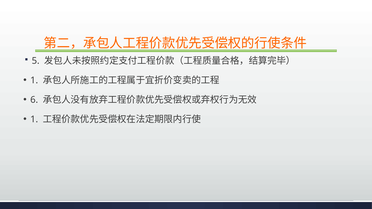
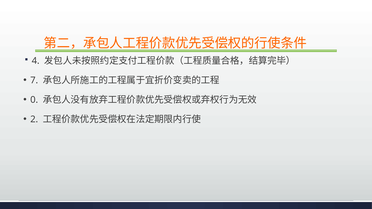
5: 5 -> 4
1 at (34, 80): 1 -> 7
6: 6 -> 0
1 at (34, 120): 1 -> 2
